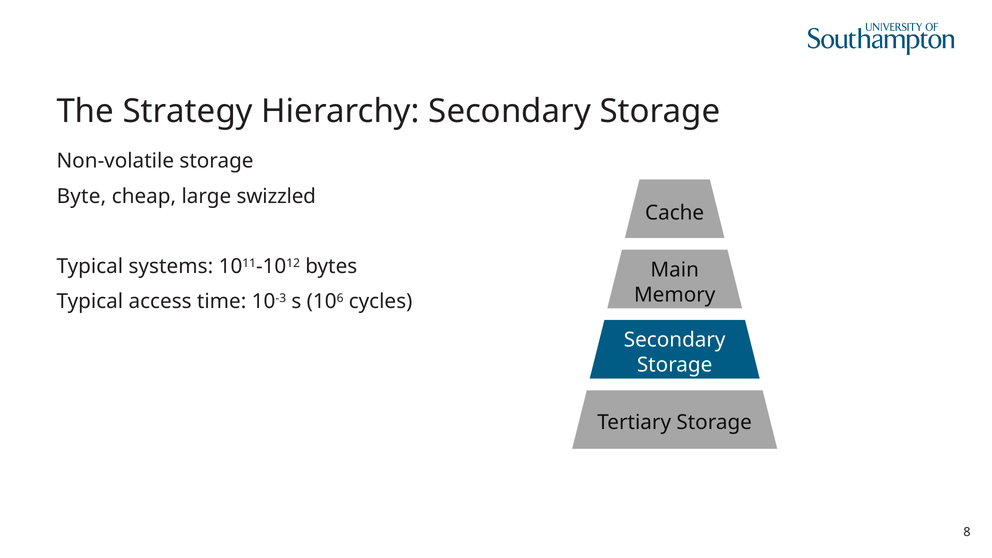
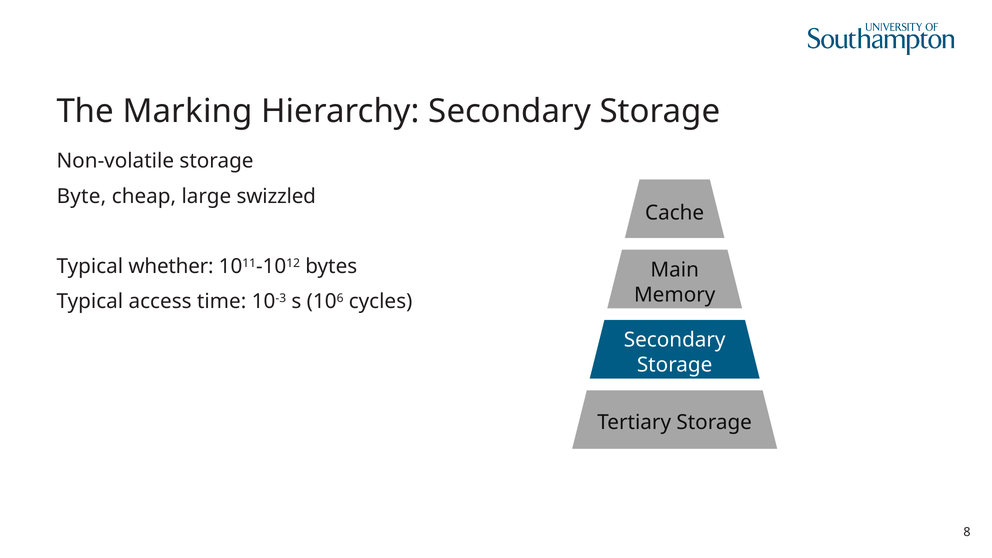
Strategy: Strategy -> Marking
systems: systems -> whether
